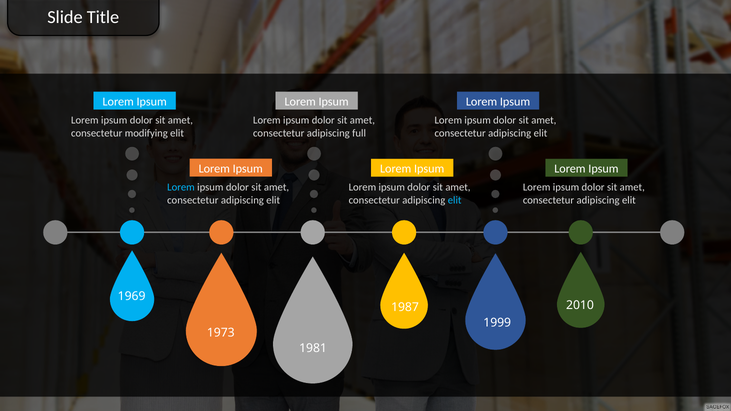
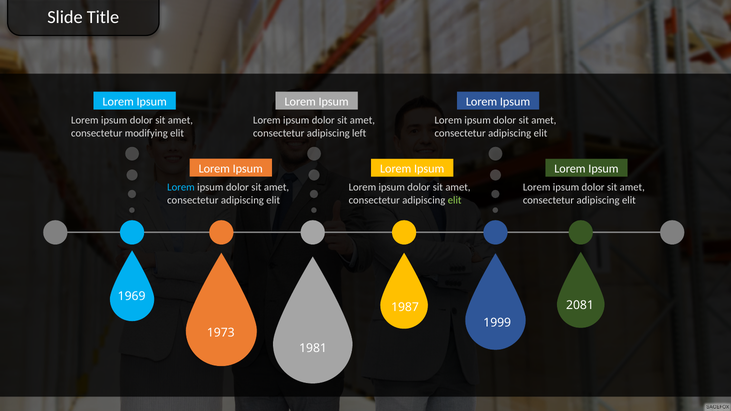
full: full -> left
elit at (455, 200) colour: light blue -> light green
2010: 2010 -> 2081
